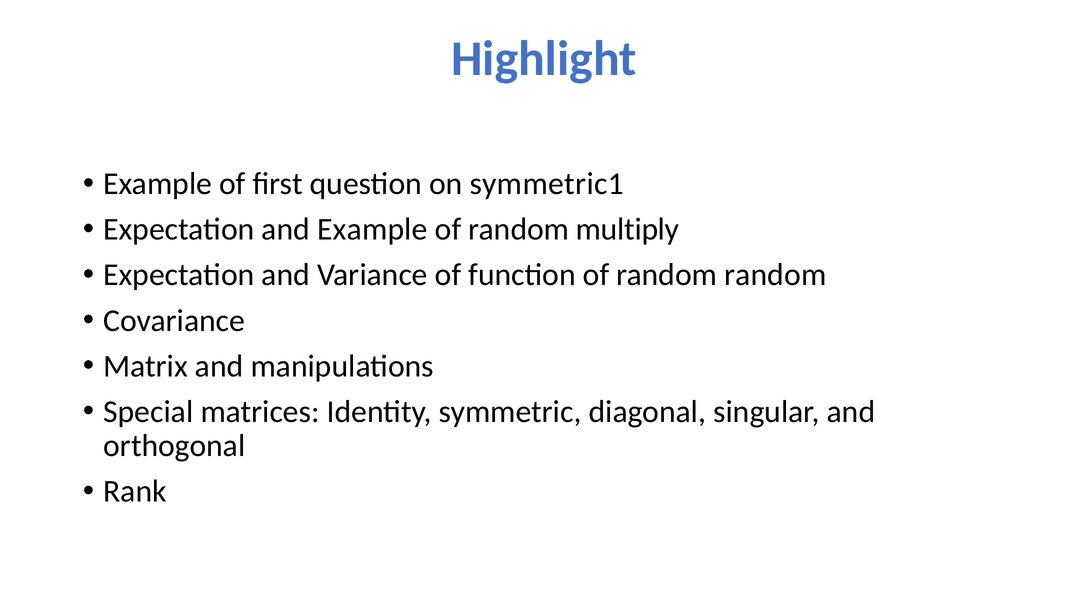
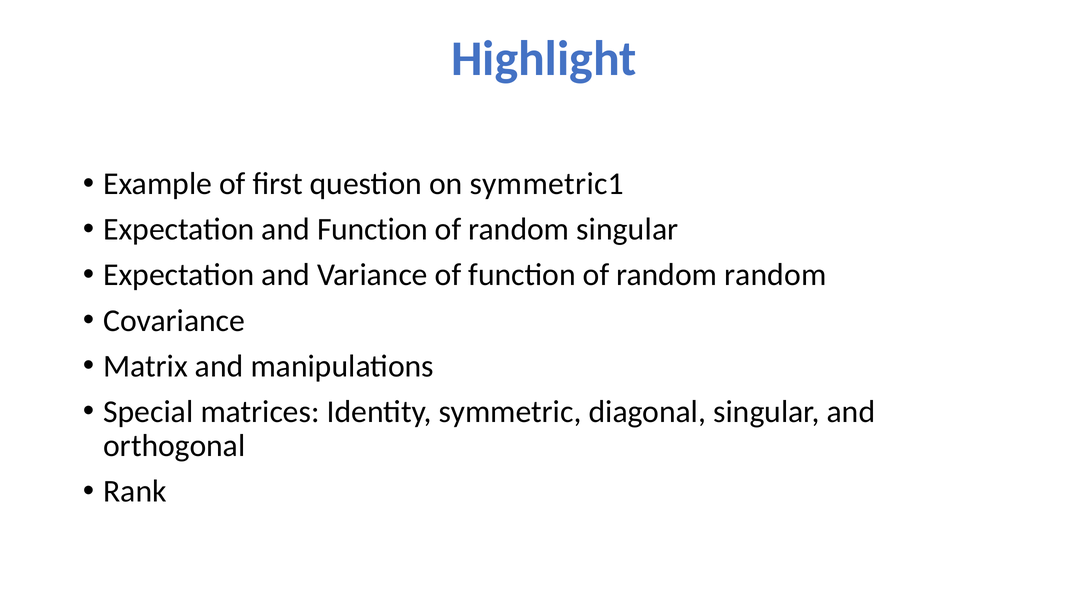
and Example: Example -> Function
random multiply: multiply -> singular
